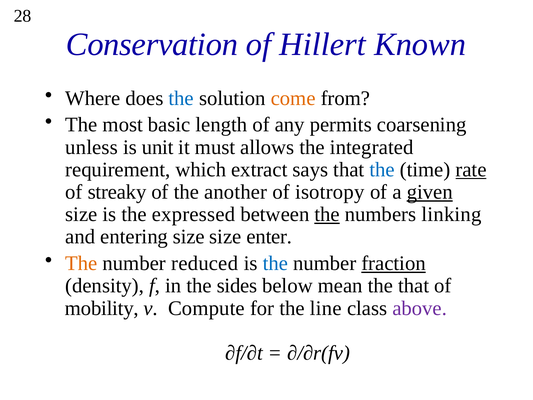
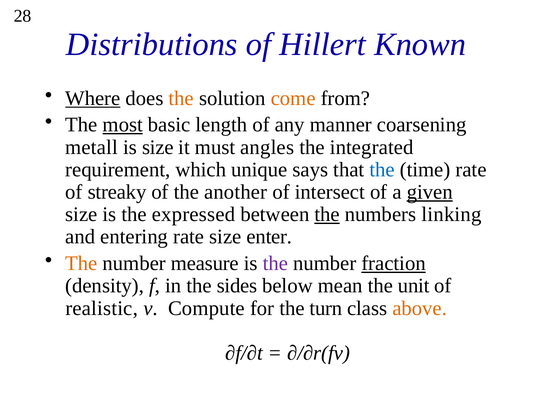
Conservation: Conservation -> Distributions
Where underline: none -> present
the at (181, 98) colour: blue -> orange
most underline: none -> present
permits: permits -> manner
unless: unless -> metall
is unit: unit -> size
allows: allows -> angles
extract: extract -> unique
rate at (471, 169) underline: present -> none
isotropy: isotropy -> intersect
entering size: size -> rate
reduced: reduced -> measure
the at (275, 263) colour: blue -> purple
the that: that -> unit
mobility: mobility -> realistic
line: line -> turn
above colour: purple -> orange
